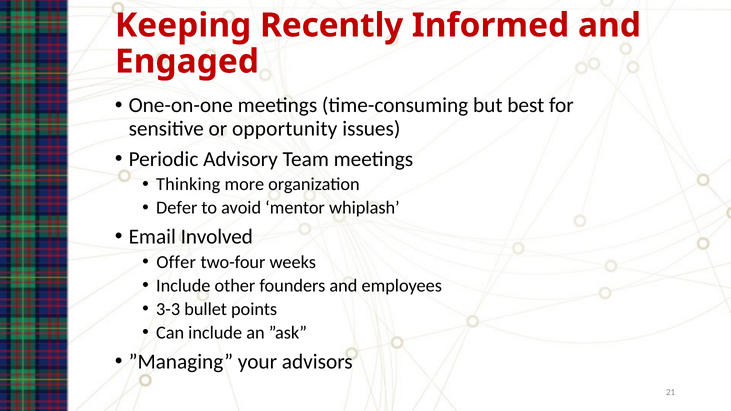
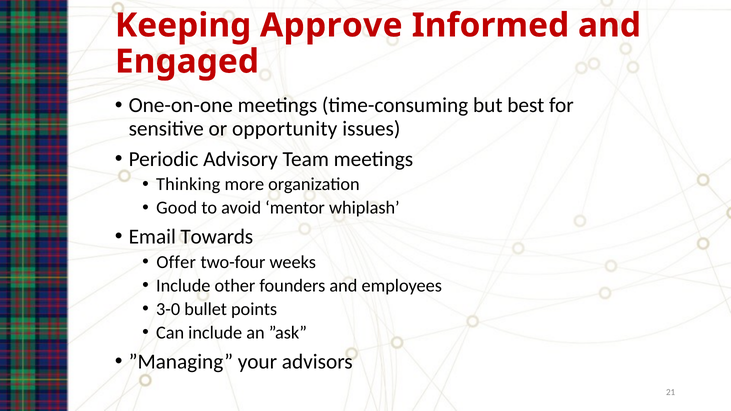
Recently: Recently -> Approve
Defer: Defer -> Good
Involved: Involved -> Towards
3-3: 3-3 -> 3-0
